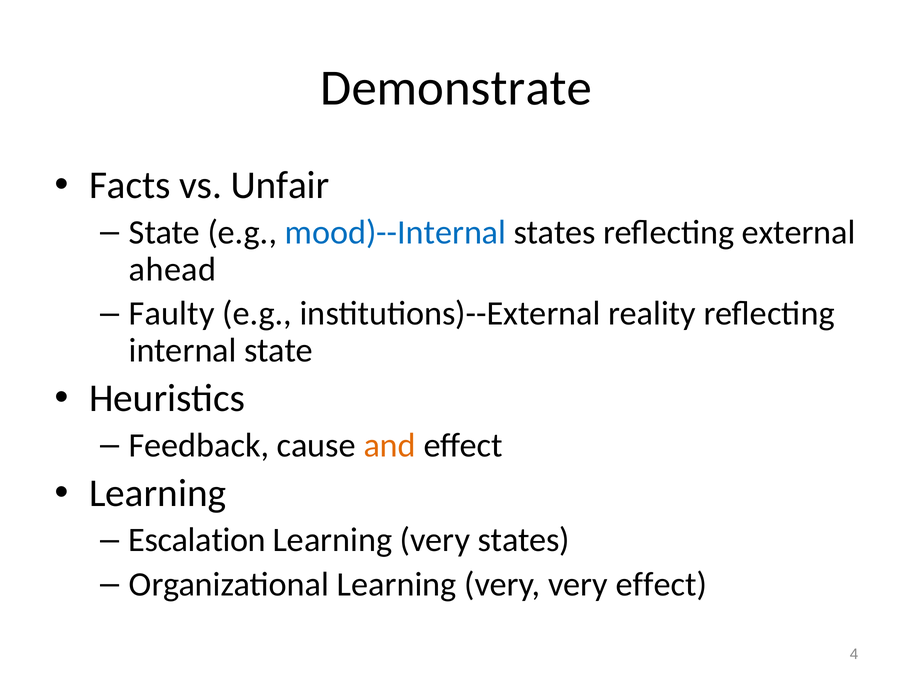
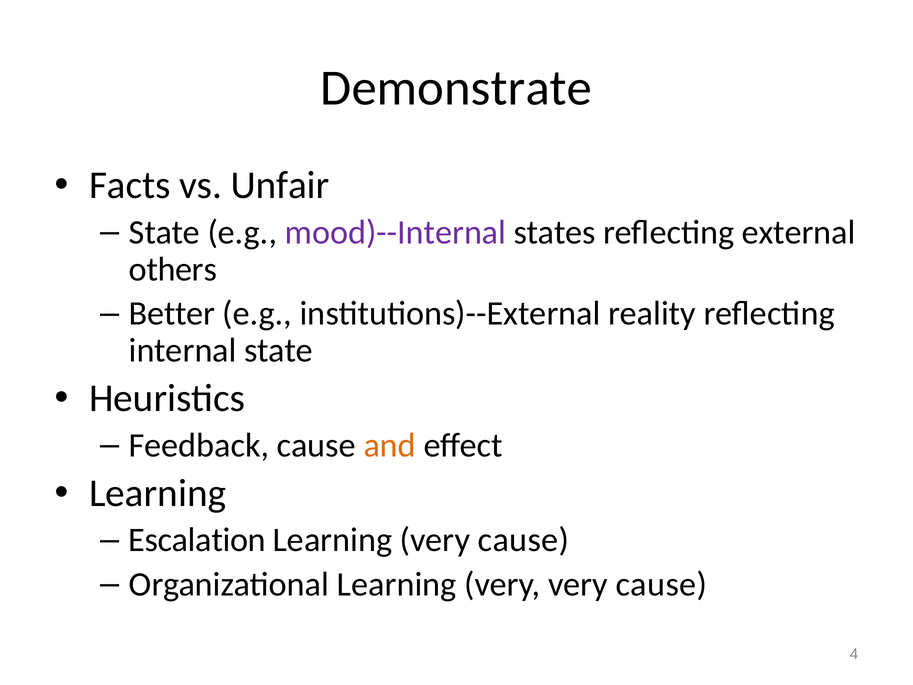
mood)--Internal colour: blue -> purple
ahead: ahead -> others
Faulty: Faulty -> Better
Learning very states: states -> cause
very very effect: effect -> cause
